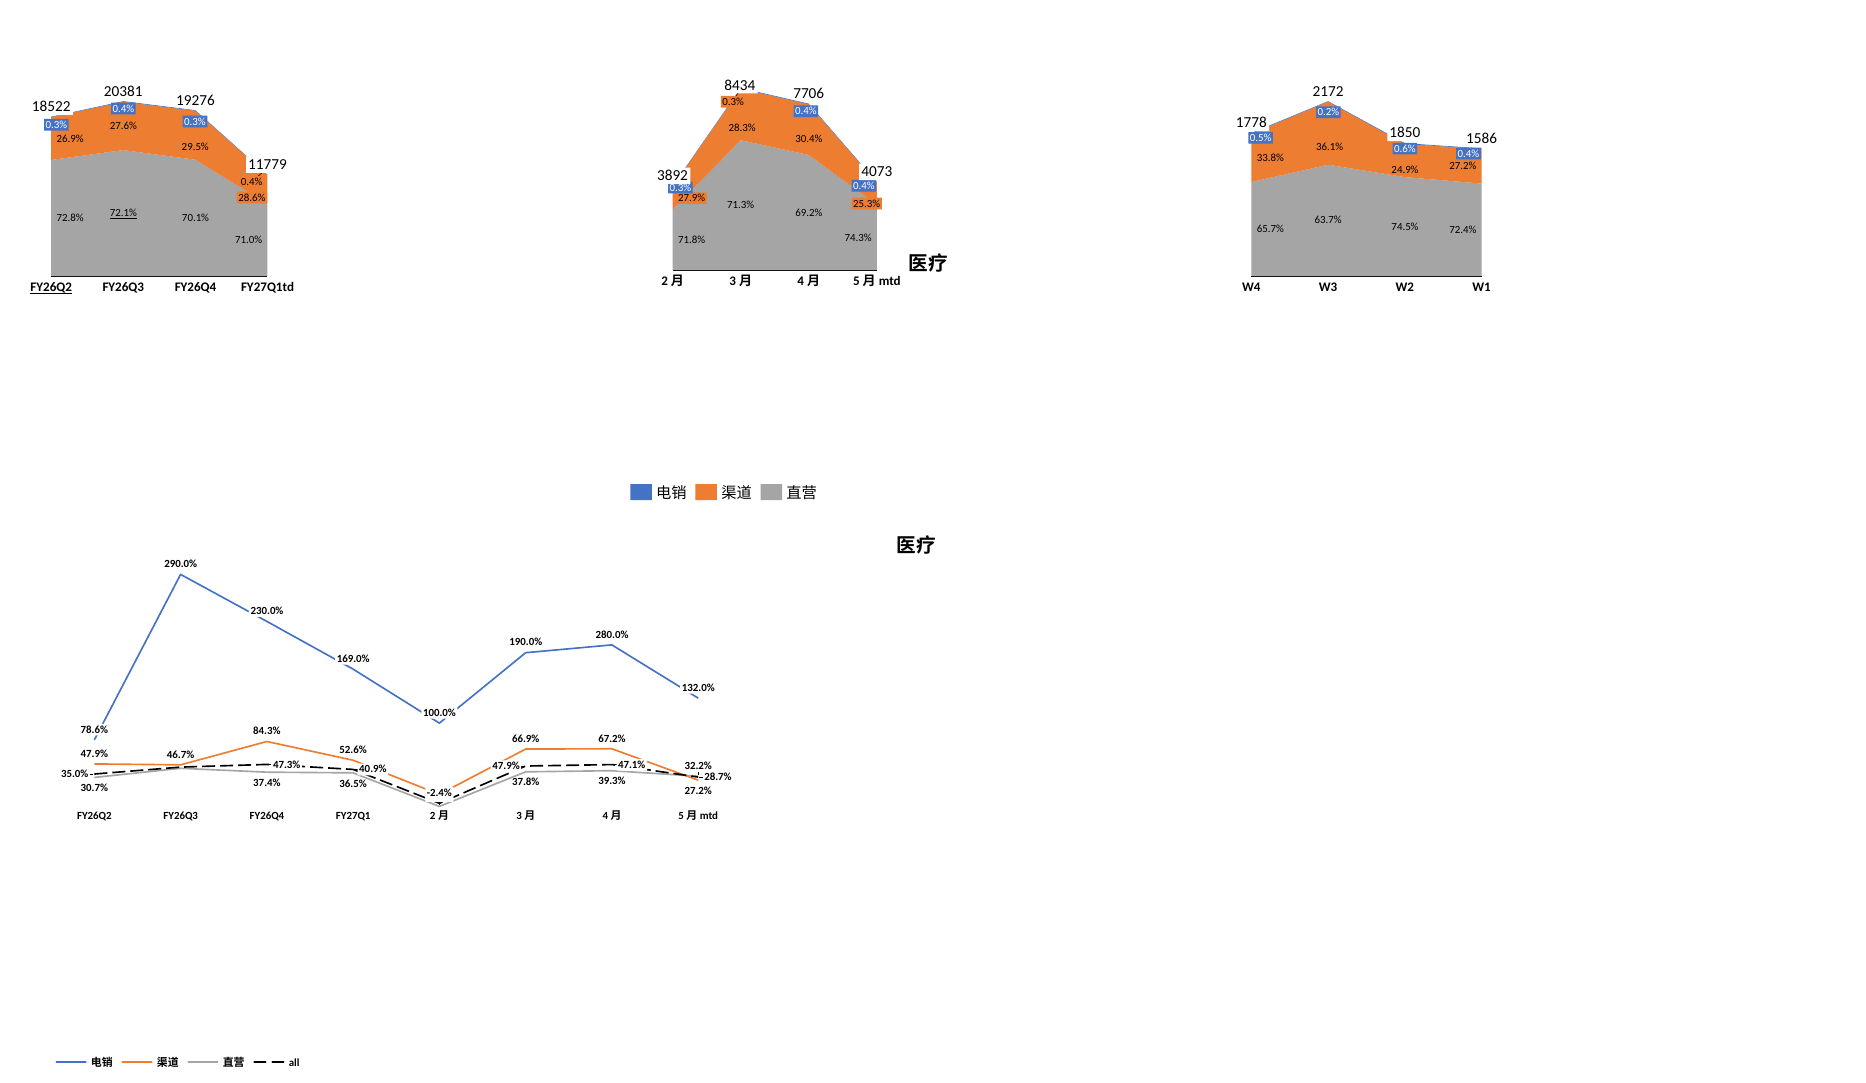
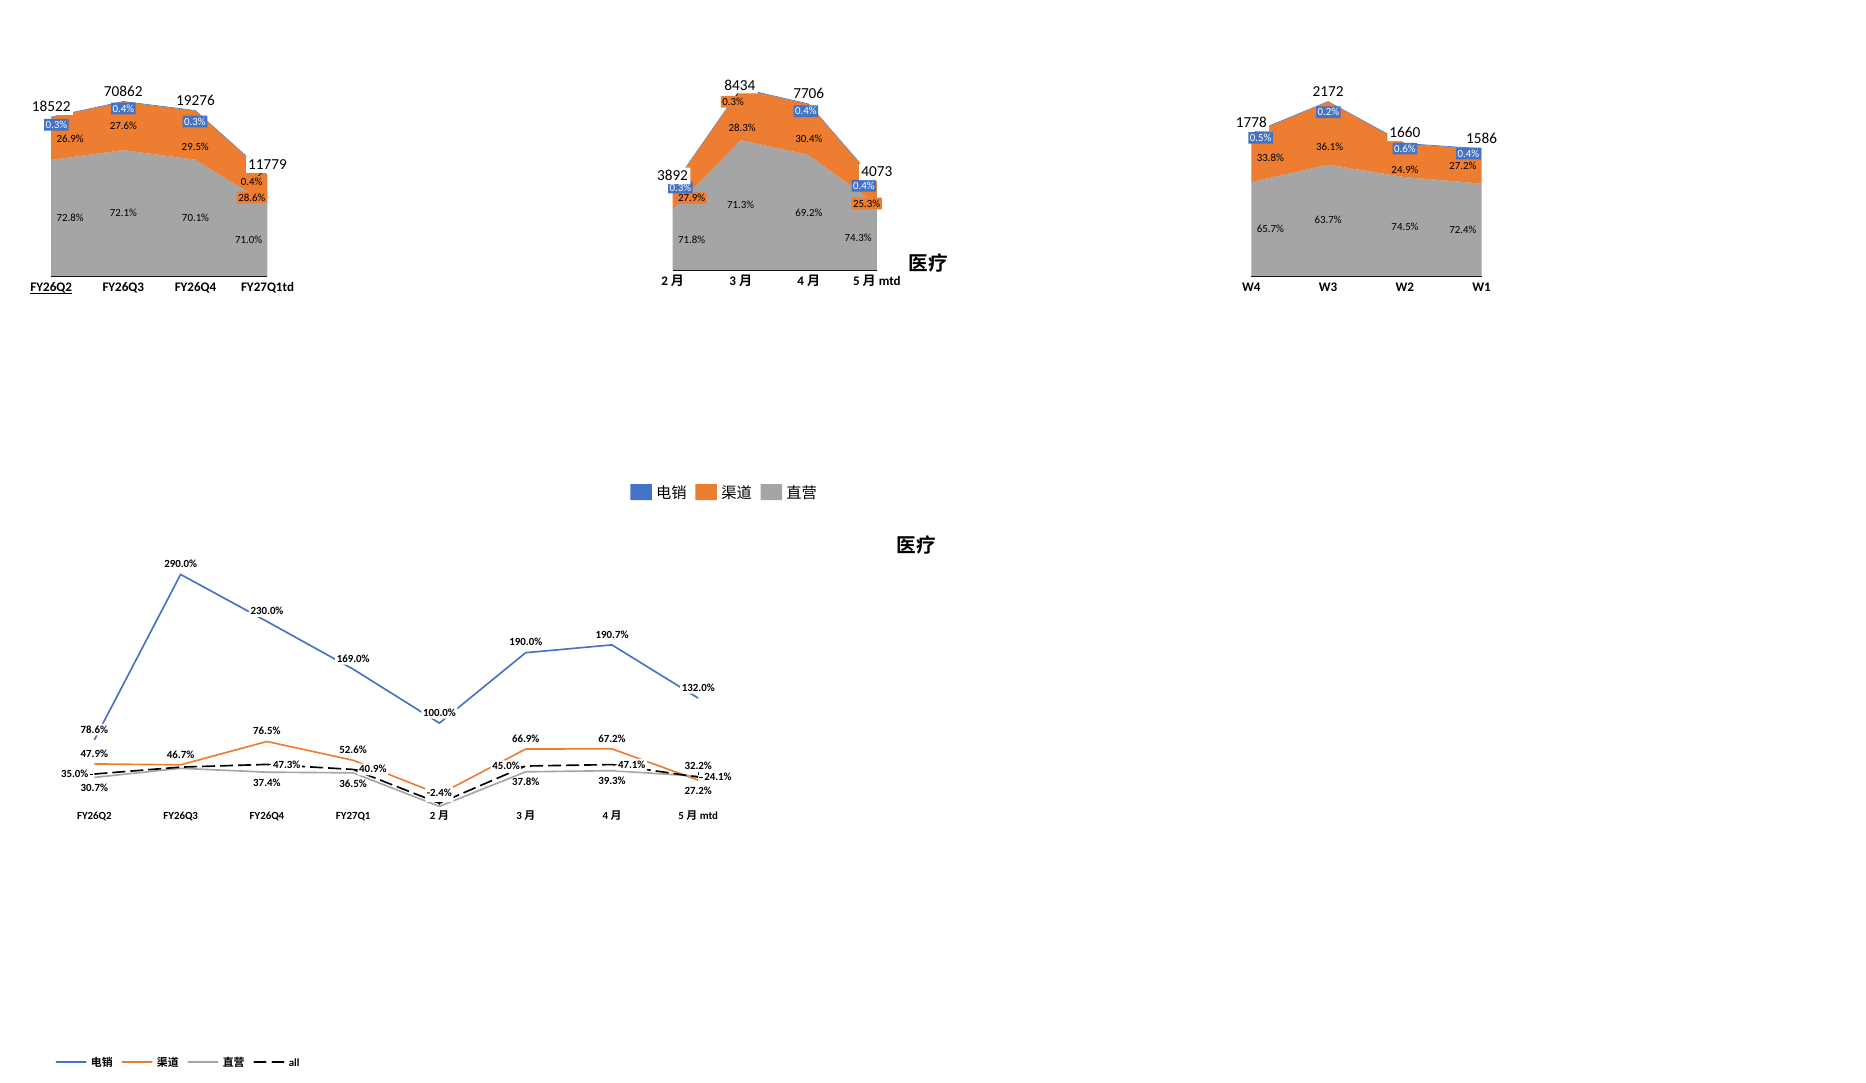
20381: 20381 -> 70862
1850: 1850 -> 1660
72.1% underline: present -> none
280.0%: 280.0% -> 190.7%
84.3%: 84.3% -> 76.5%
47.9% at (506, 766): 47.9% -> 45.0%
28.7%: 28.7% -> 24.1%
